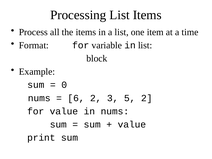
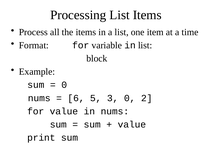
6 2: 2 -> 5
3 5: 5 -> 0
